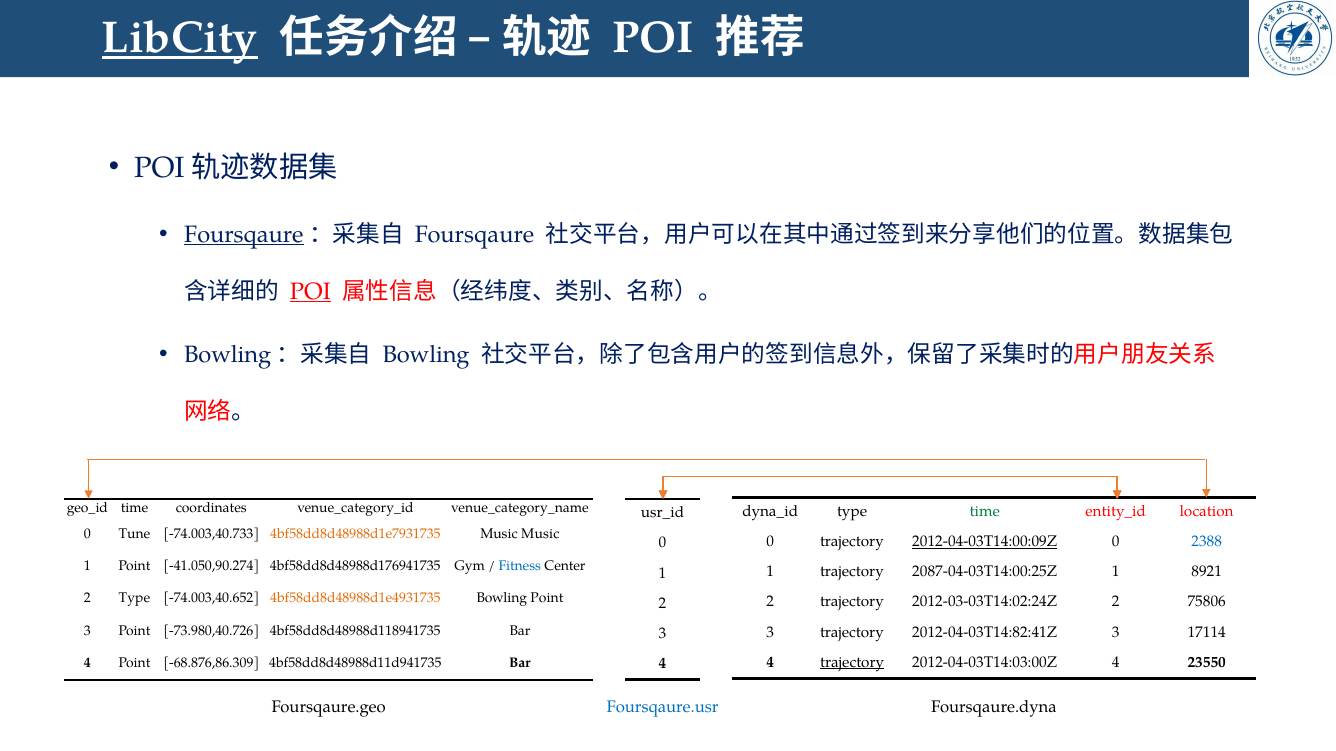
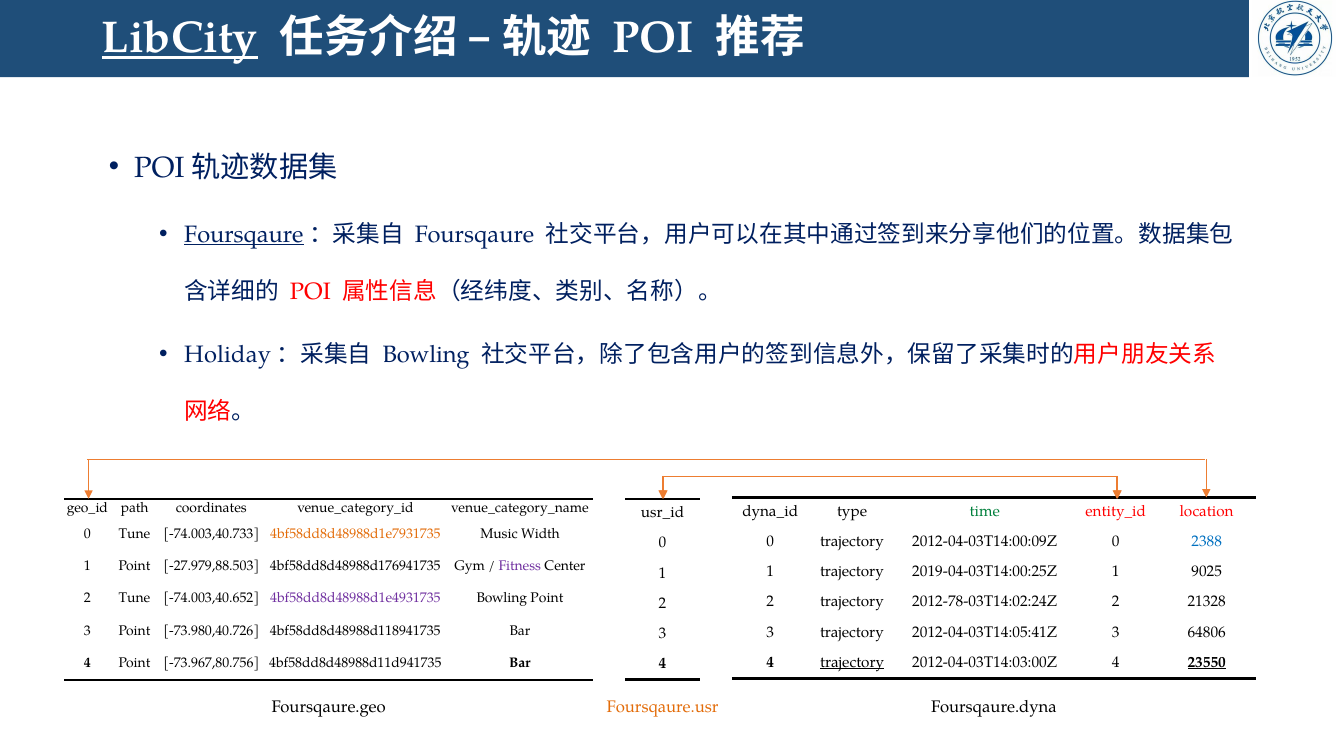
POI at (310, 292) underline: present -> none
Bowling at (228, 355): Bowling -> Holiday
time at (135, 508): time -> path
Music Music: Music -> Width
2012-04-03T14:00:09Z underline: present -> none
-41.050,90.274: -41.050,90.274 -> -27.979,88.503
Fitness colour: blue -> purple
2087-04-03T14:00:25Z: 2087-04-03T14:00:25Z -> 2019-04-03T14:00:25Z
8921: 8921 -> 9025
2 Type: Type -> Tune
4bf58dd8d48988d1e4931735 colour: orange -> purple
2012-03-03T14:02:24Z: 2012-03-03T14:02:24Z -> 2012-78-03T14:02:24Z
75806: 75806 -> 21328
2012-04-03T14:82:41Z: 2012-04-03T14:82:41Z -> 2012-04-03T14:05:41Z
17114: 17114 -> 64806
23550 underline: none -> present
-68.876,86.309: -68.876,86.309 -> -73.967,80.756
Foursqaure.usr colour: blue -> orange
